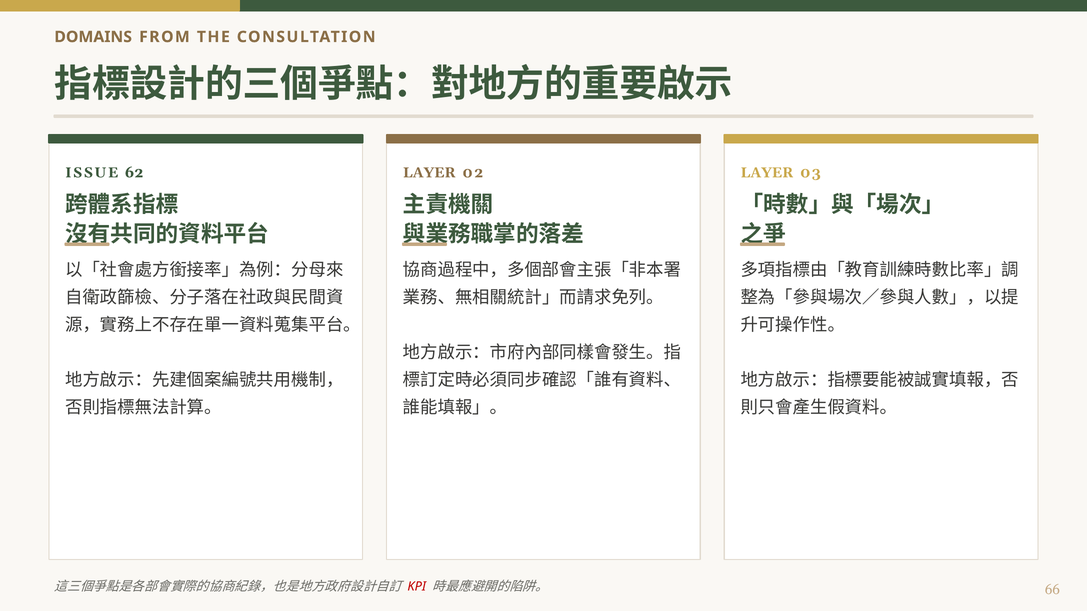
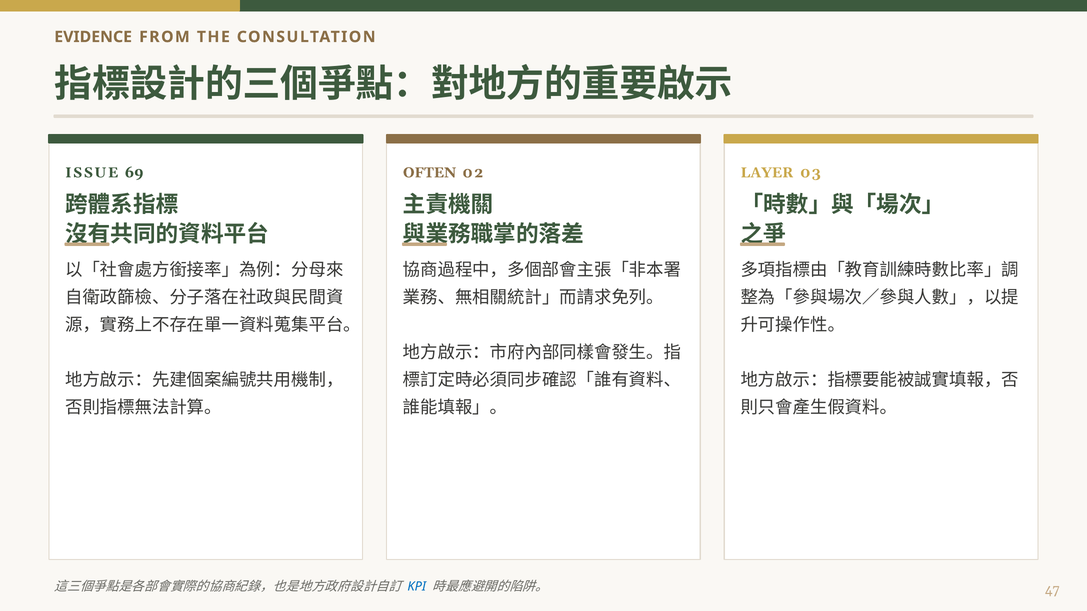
DOMAINS: DOMAINS -> EVIDENCE
62: 62 -> 69
LAYER at (429, 173): LAYER -> OFTEN
KPI colour: red -> blue
66: 66 -> 47
